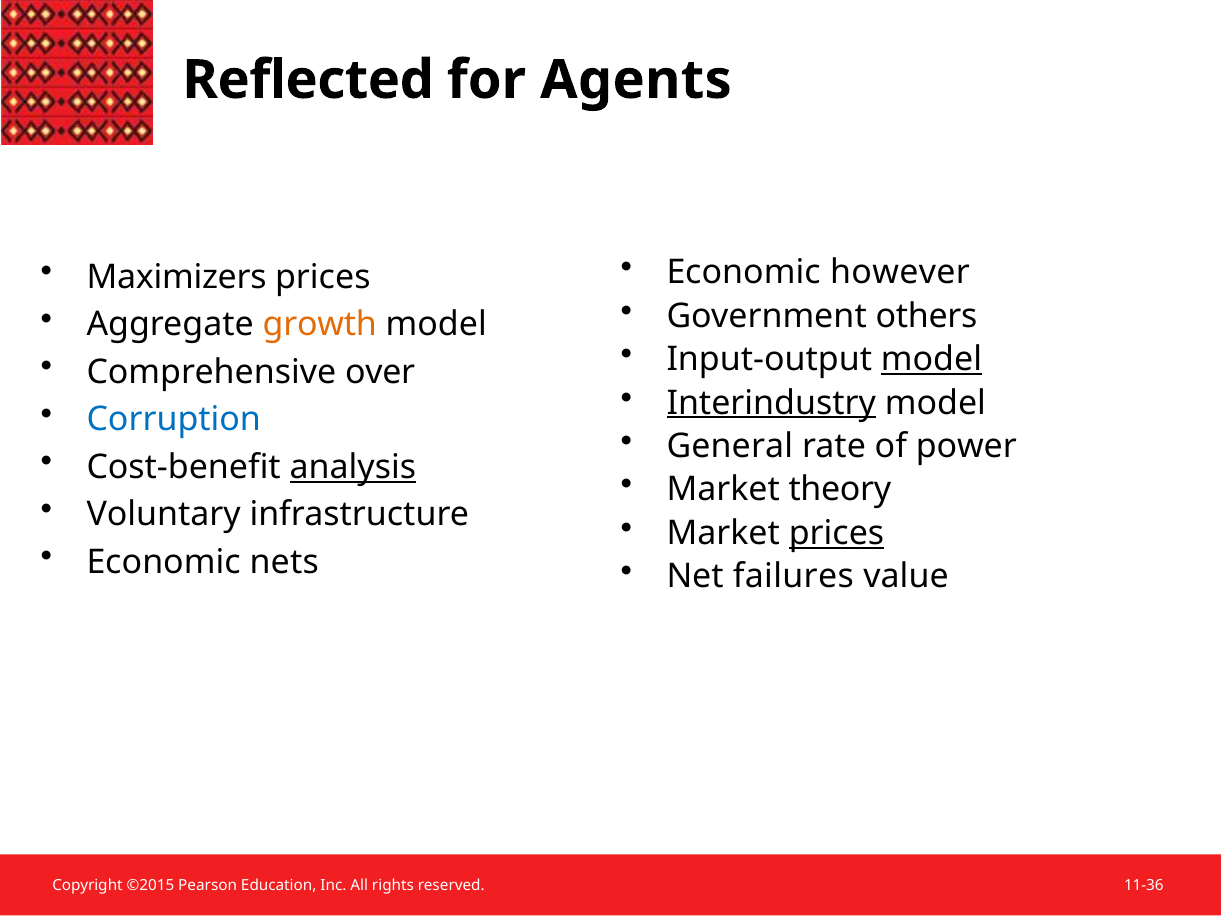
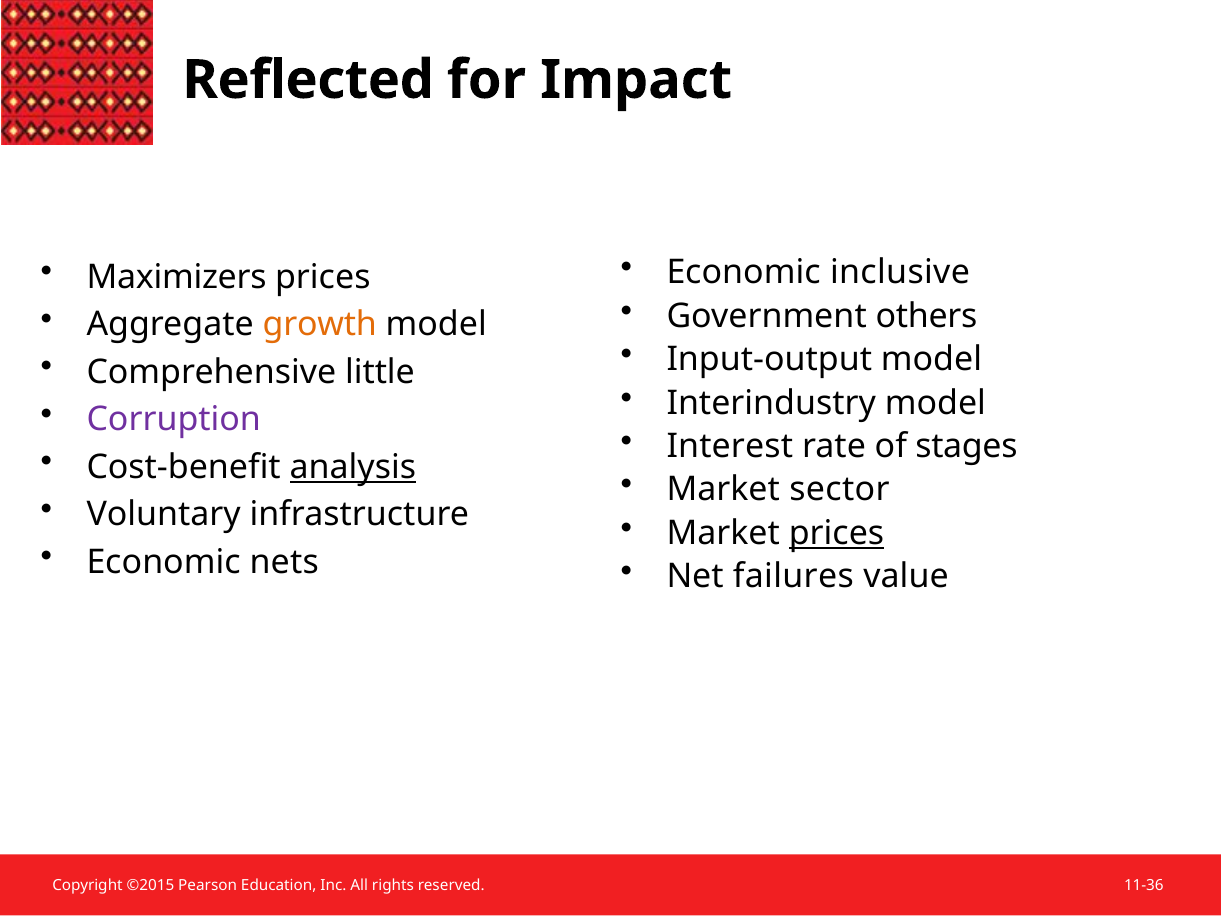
Agents: Agents -> Impact
however: however -> inclusive
model at (931, 359) underline: present -> none
over: over -> little
Interindustry underline: present -> none
Corruption colour: blue -> purple
General: General -> Interest
power: power -> stages
theory: theory -> sector
